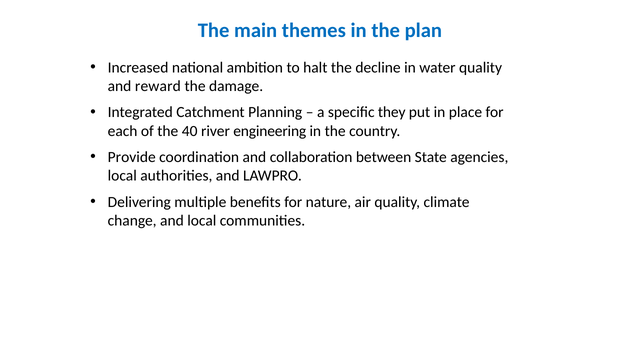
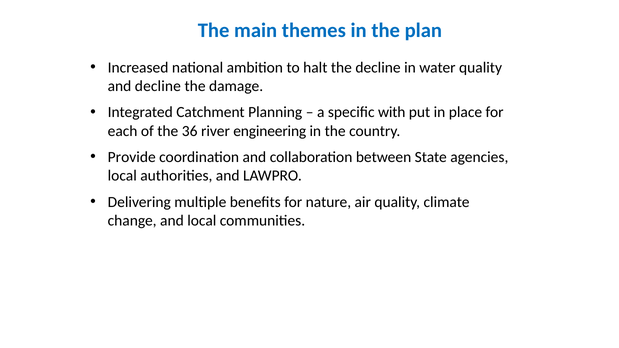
and reward: reward -> decline
they: they -> with
40: 40 -> 36
